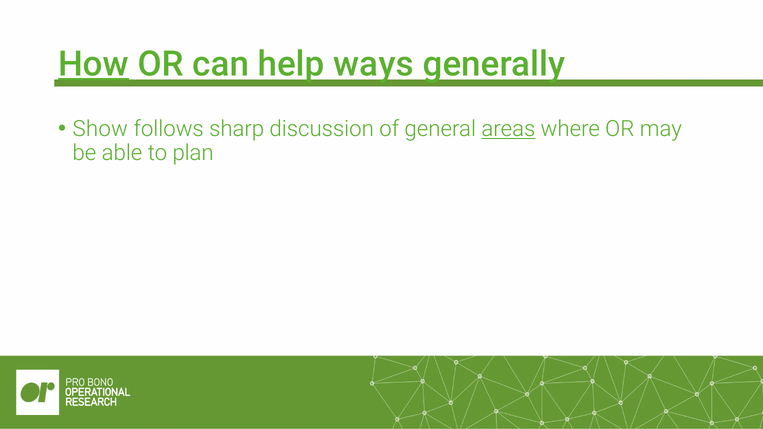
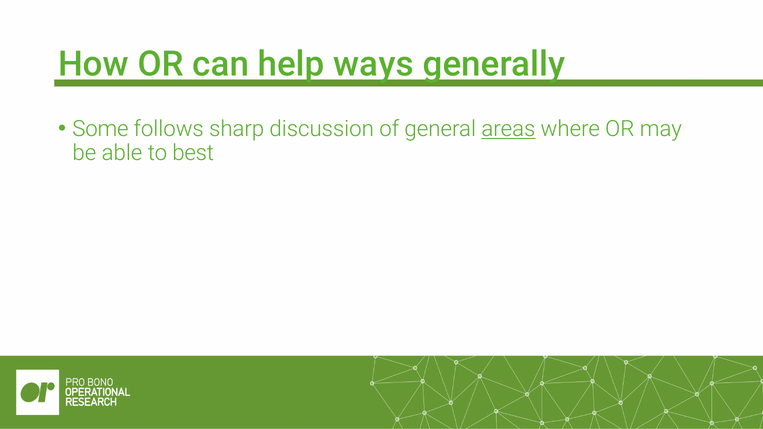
How underline: present -> none
Show: Show -> Some
plan: plan -> best
